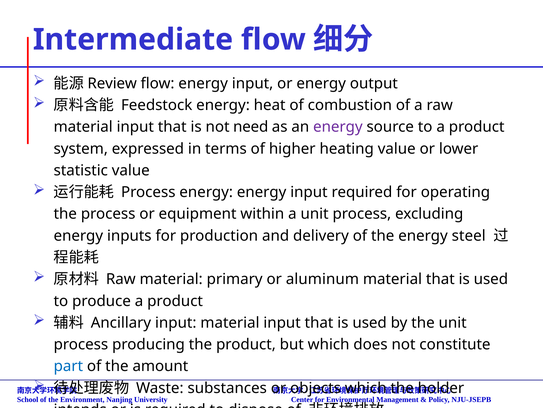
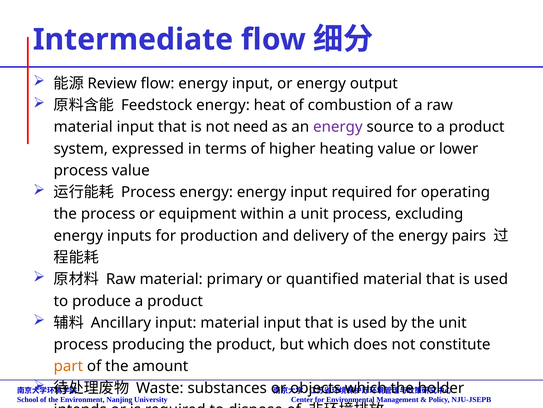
statistic at (81, 170): statistic -> process
steel: steel -> pairs
aluminum: aluminum -> quantified
part colour: blue -> orange
